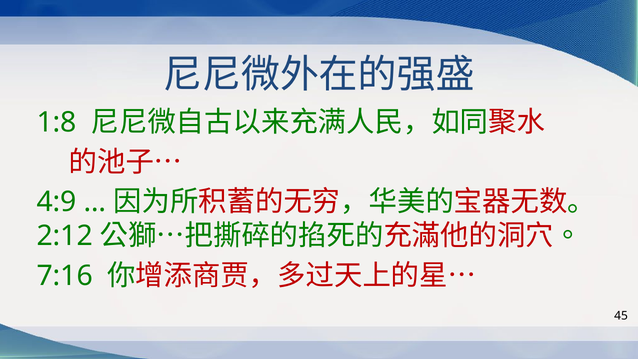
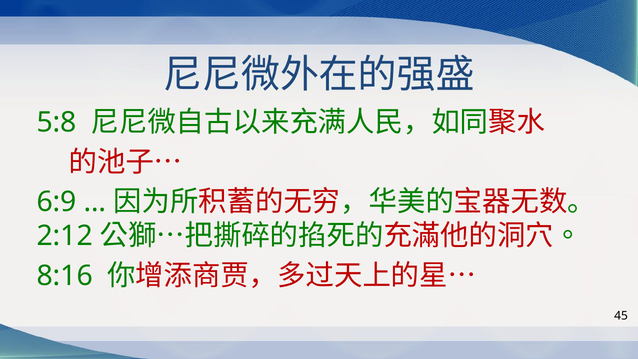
1:8: 1:8 -> 5:8
4:9: 4:9 -> 6:9
7:16: 7:16 -> 8:16
